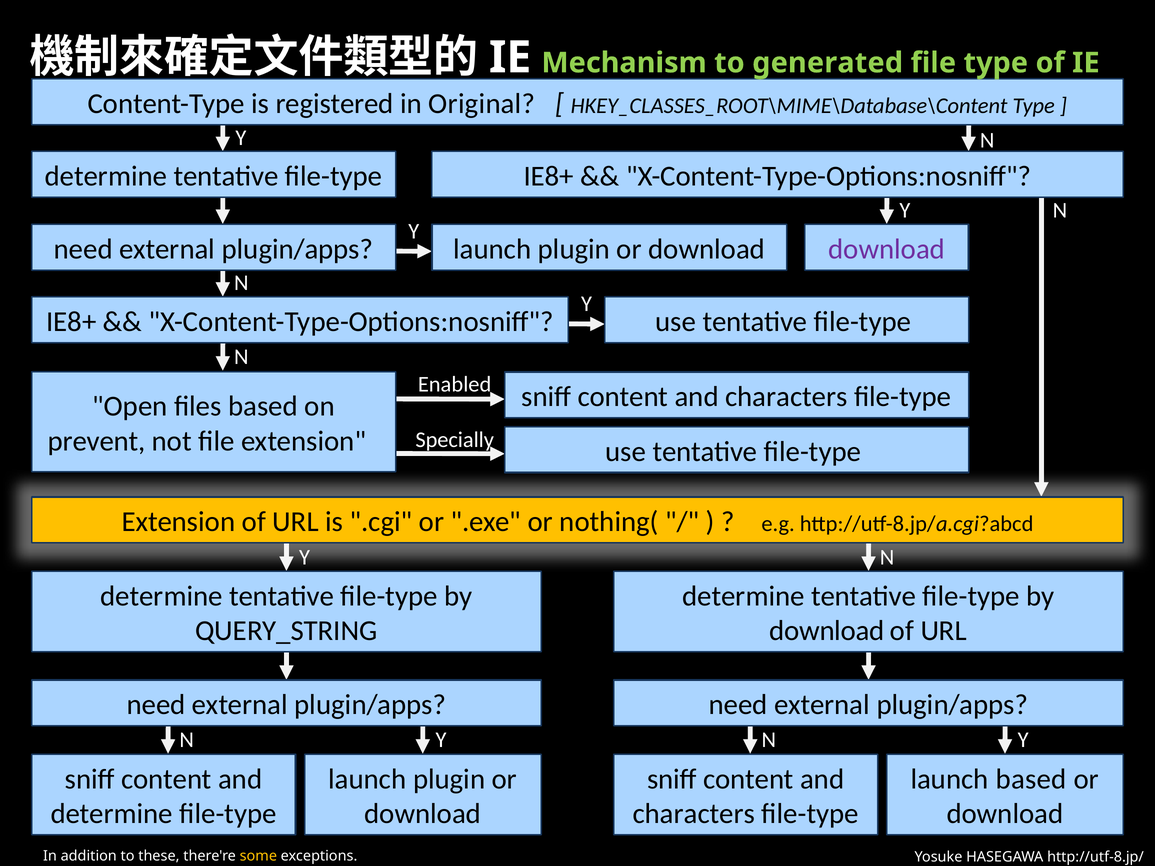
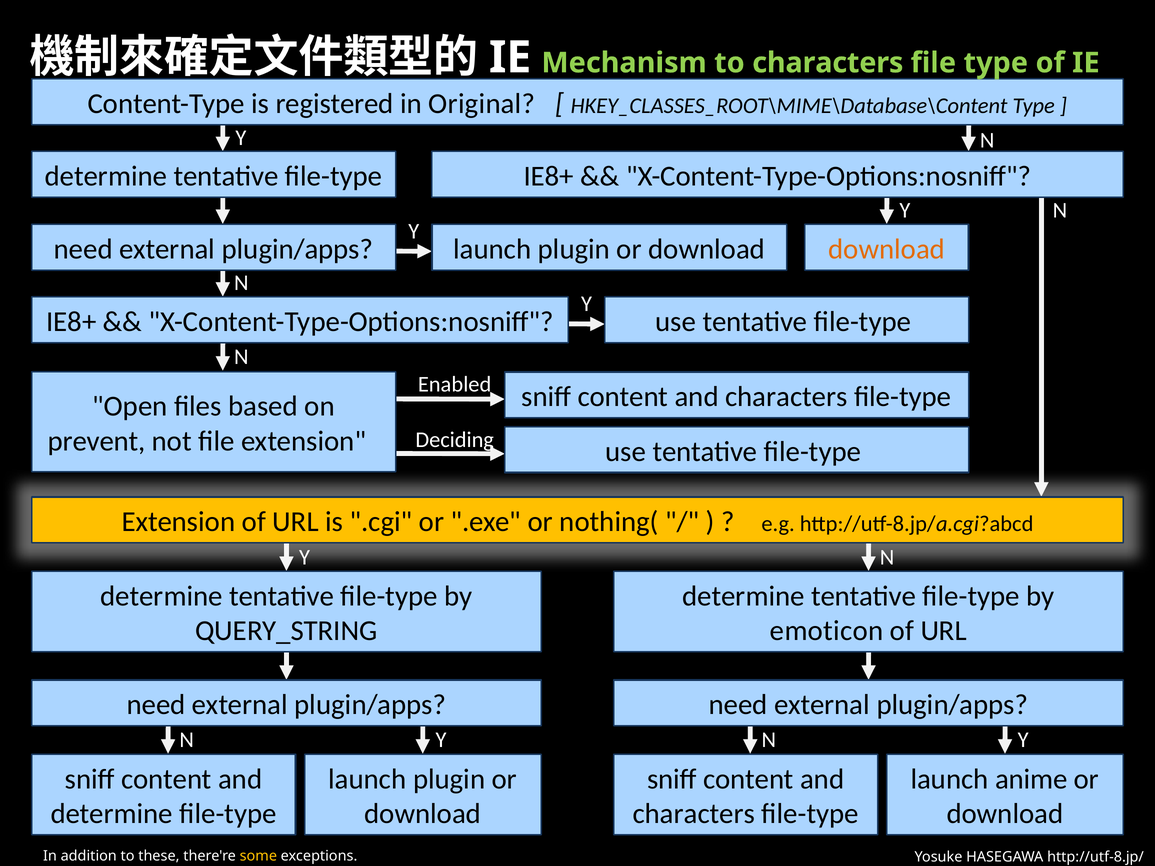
to generated: generated -> characters
download at (887, 249) colour: purple -> orange
Specially: Specially -> Deciding
download at (827, 631): download -> emoticon
launch based: based -> anime
